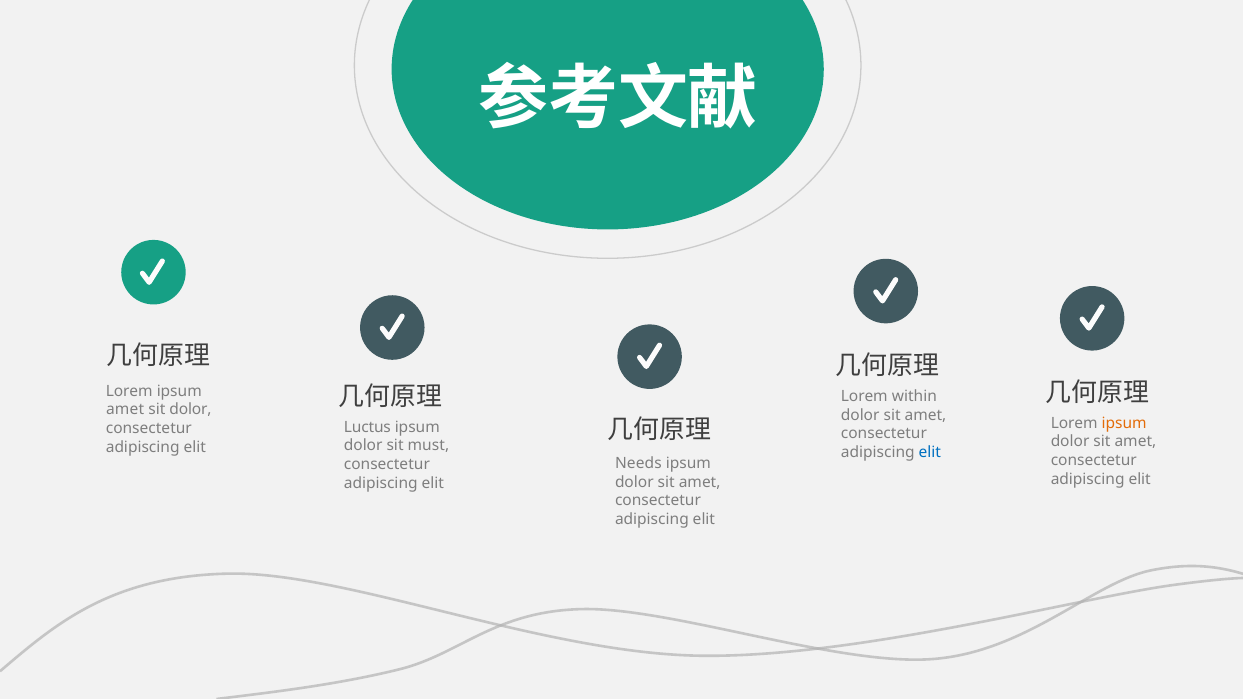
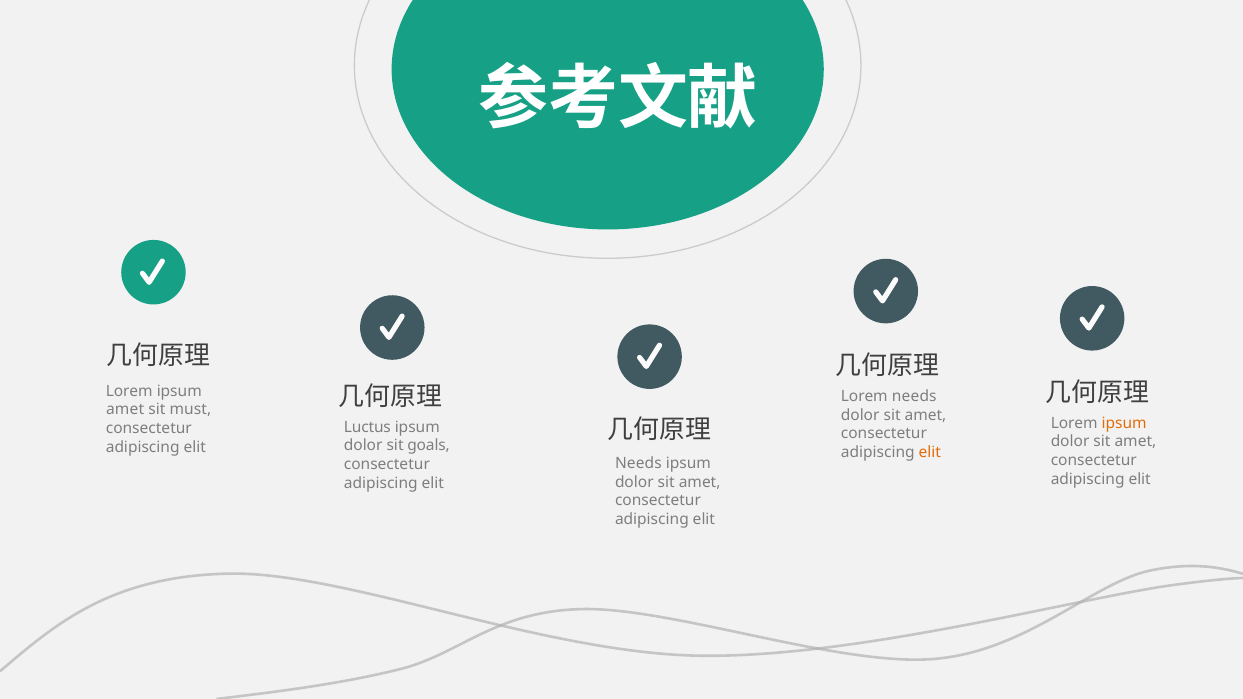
Lorem within: within -> needs
sit dolor: dolor -> must
must: must -> goals
elit at (930, 452) colour: blue -> orange
